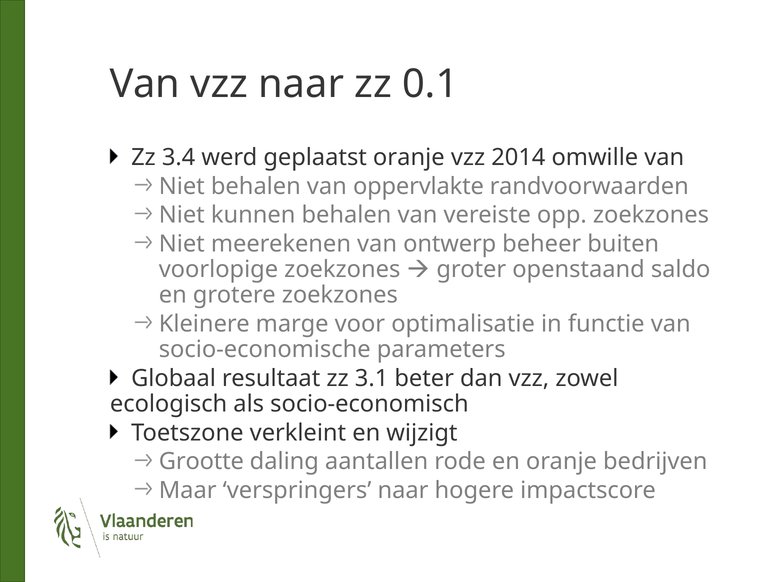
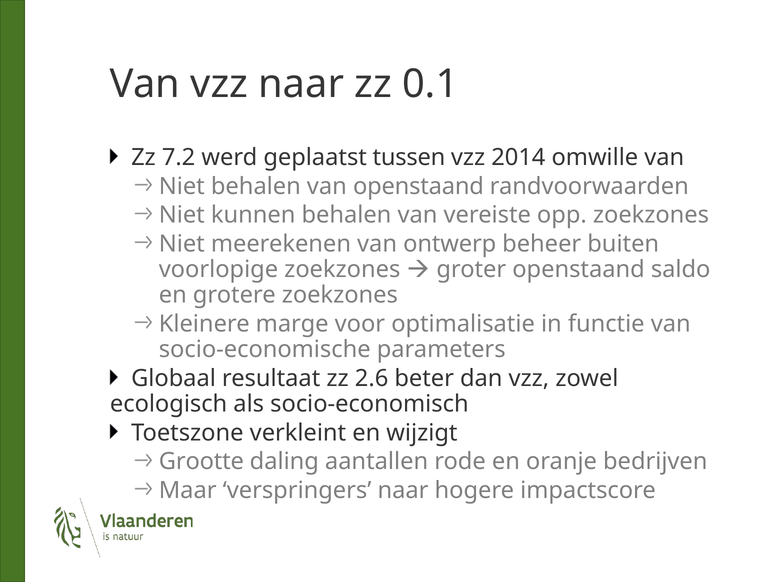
3.4: 3.4 -> 7.2
geplaatst oranje: oranje -> tussen
van oppervlakte: oppervlakte -> openstaand
3.1: 3.1 -> 2.6
